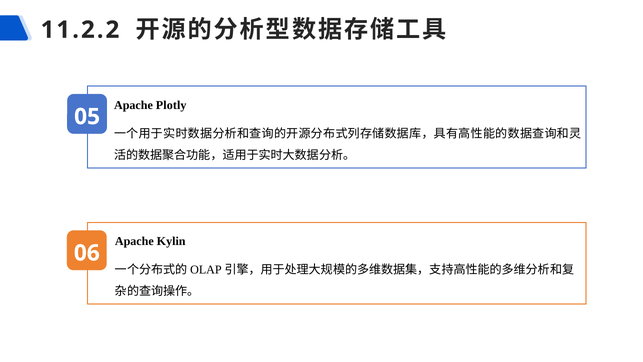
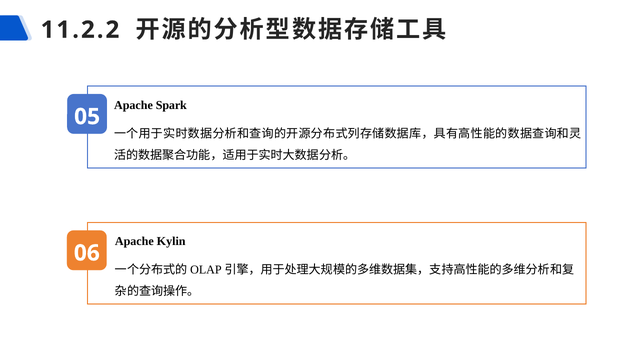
Plotly: Plotly -> Spark
